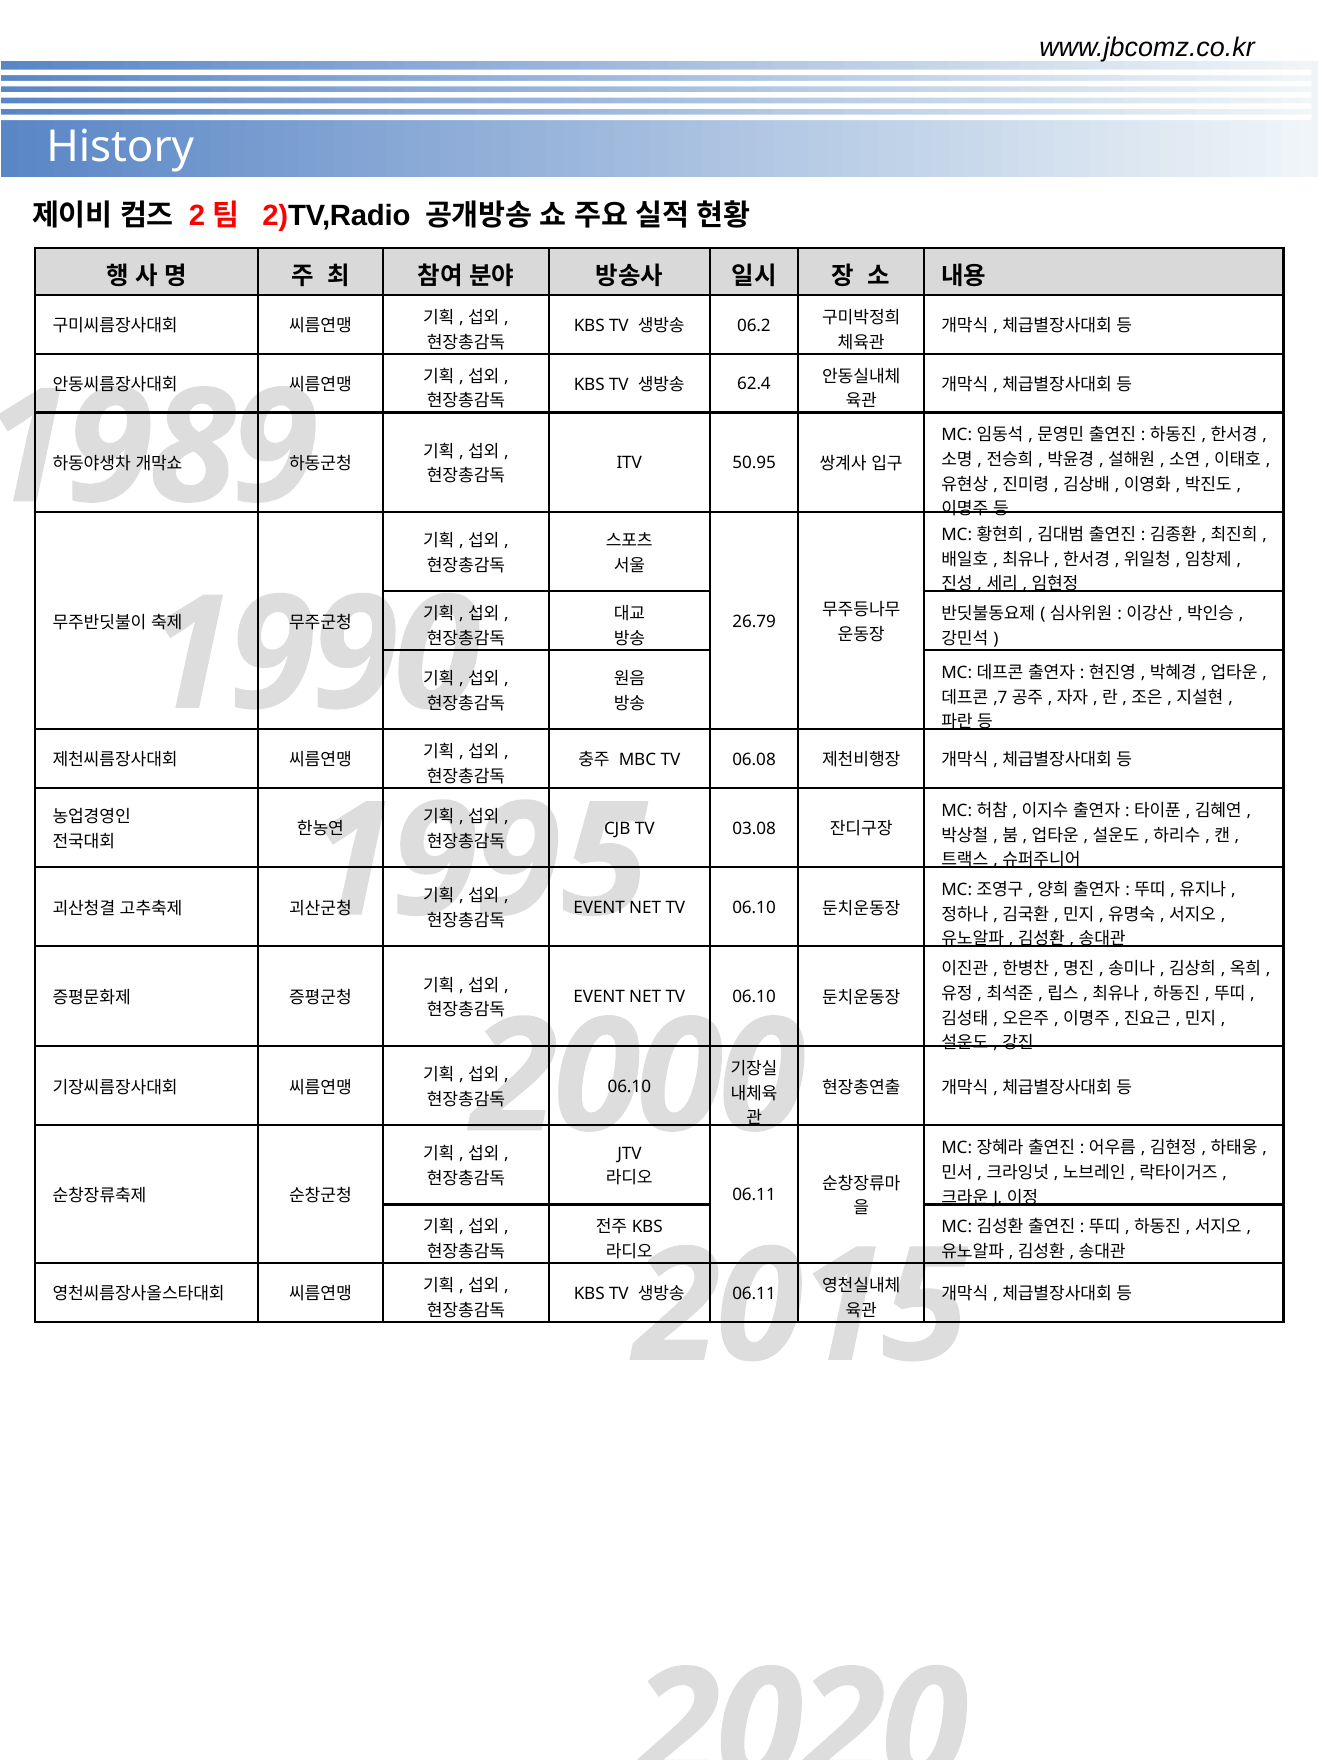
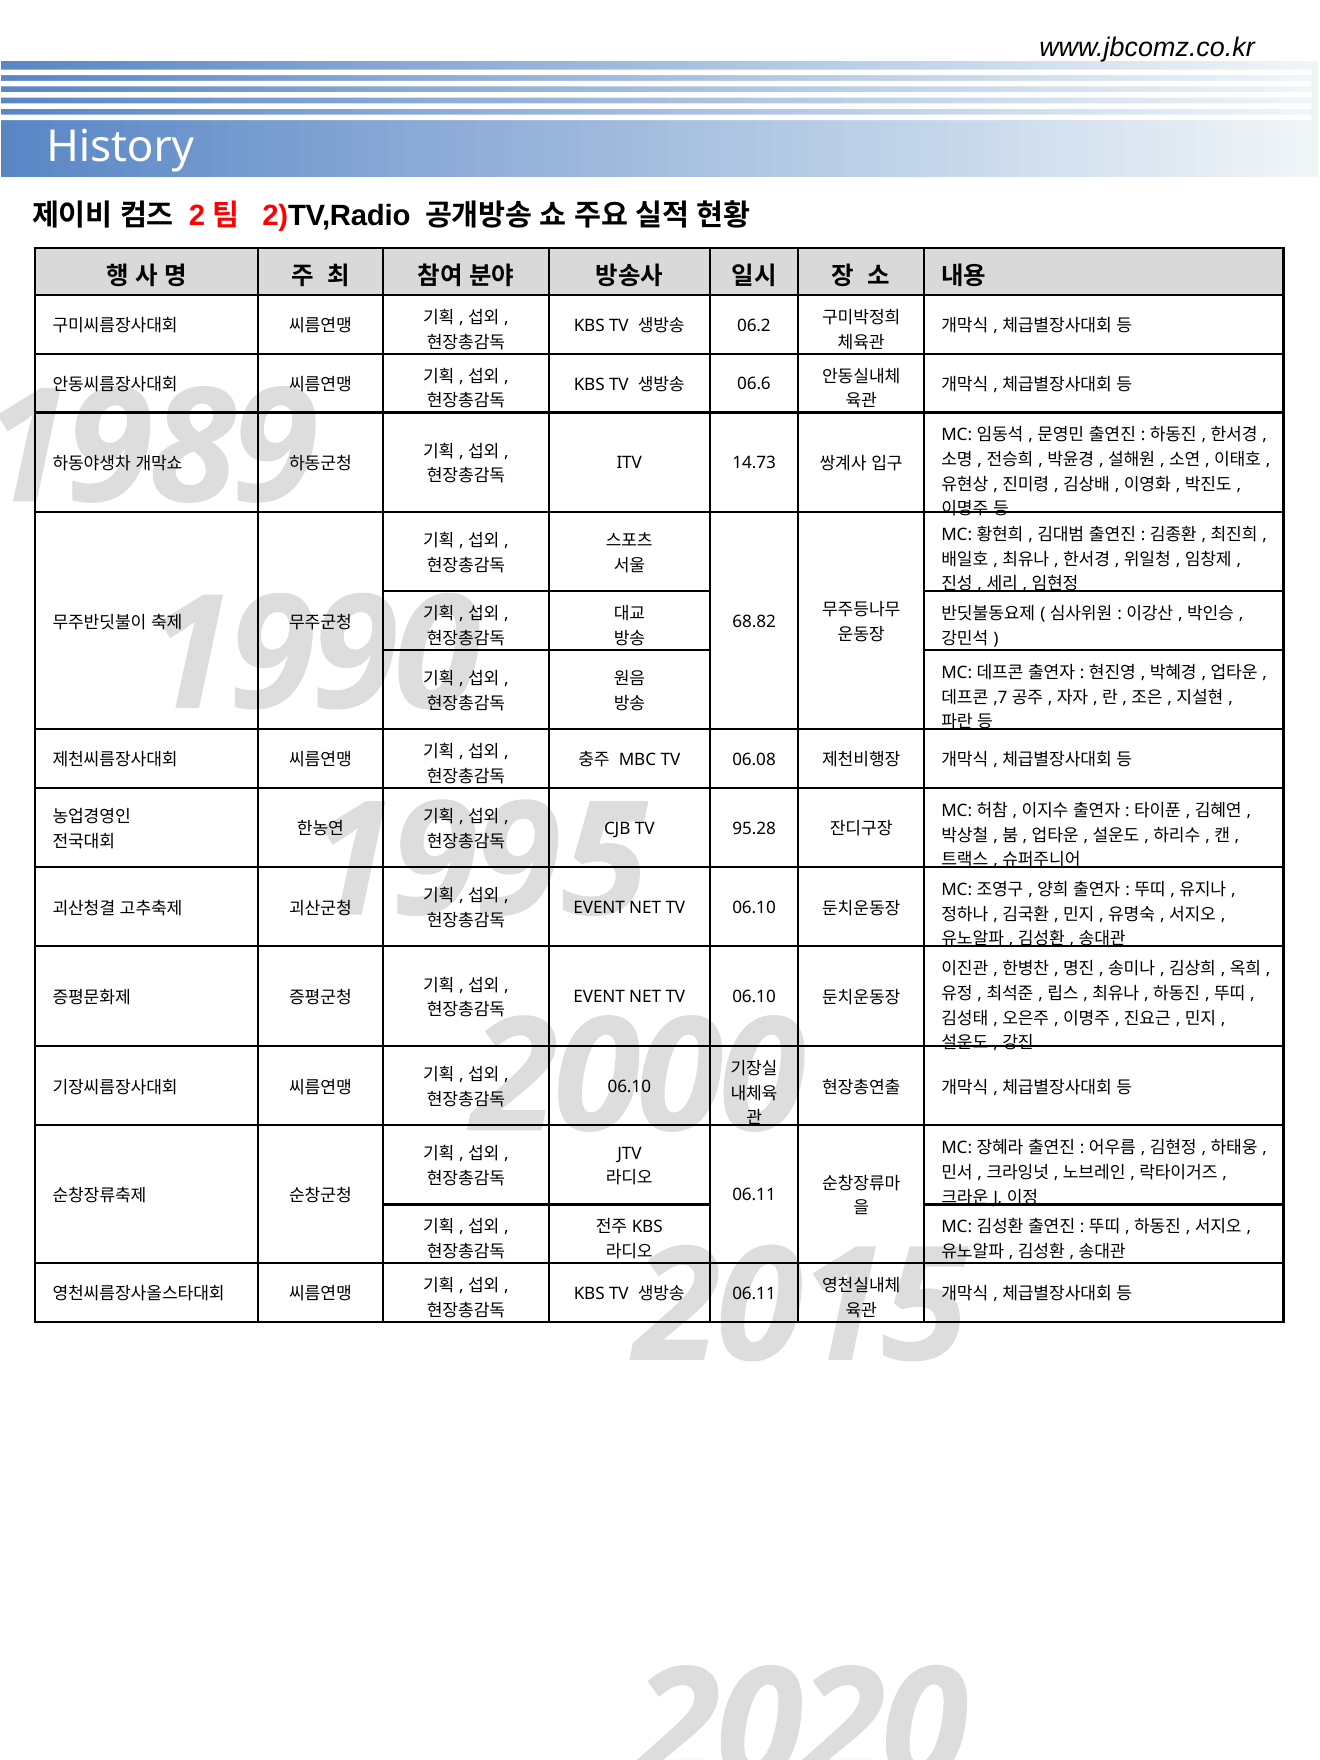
62.4: 62.4 -> 06.6
50.95: 50.95 -> 14.73
26.79: 26.79 -> 68.82
03.08: 03.08 -> 95.28
